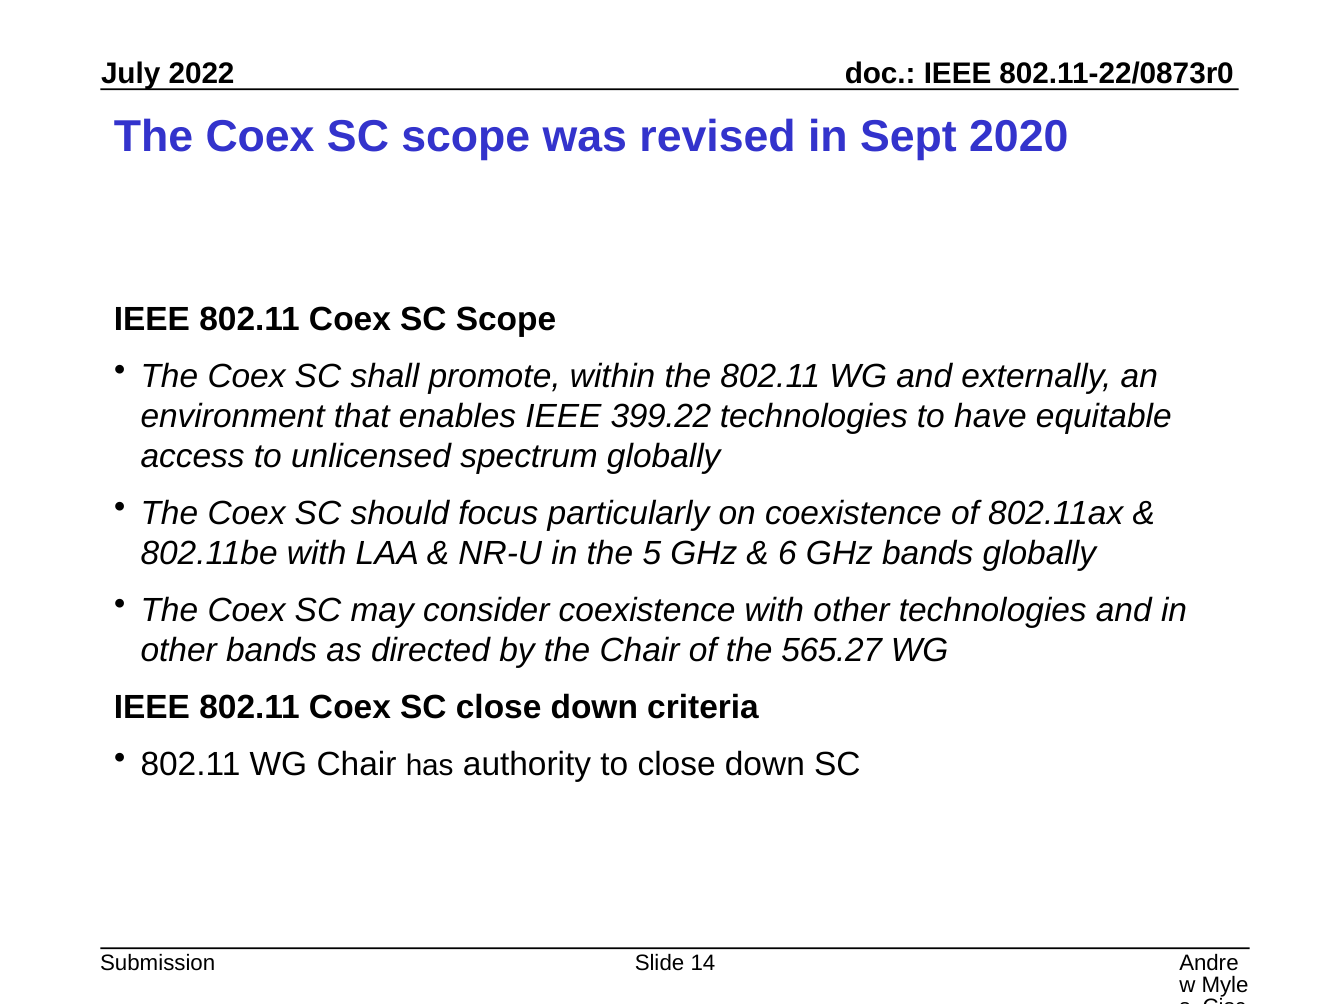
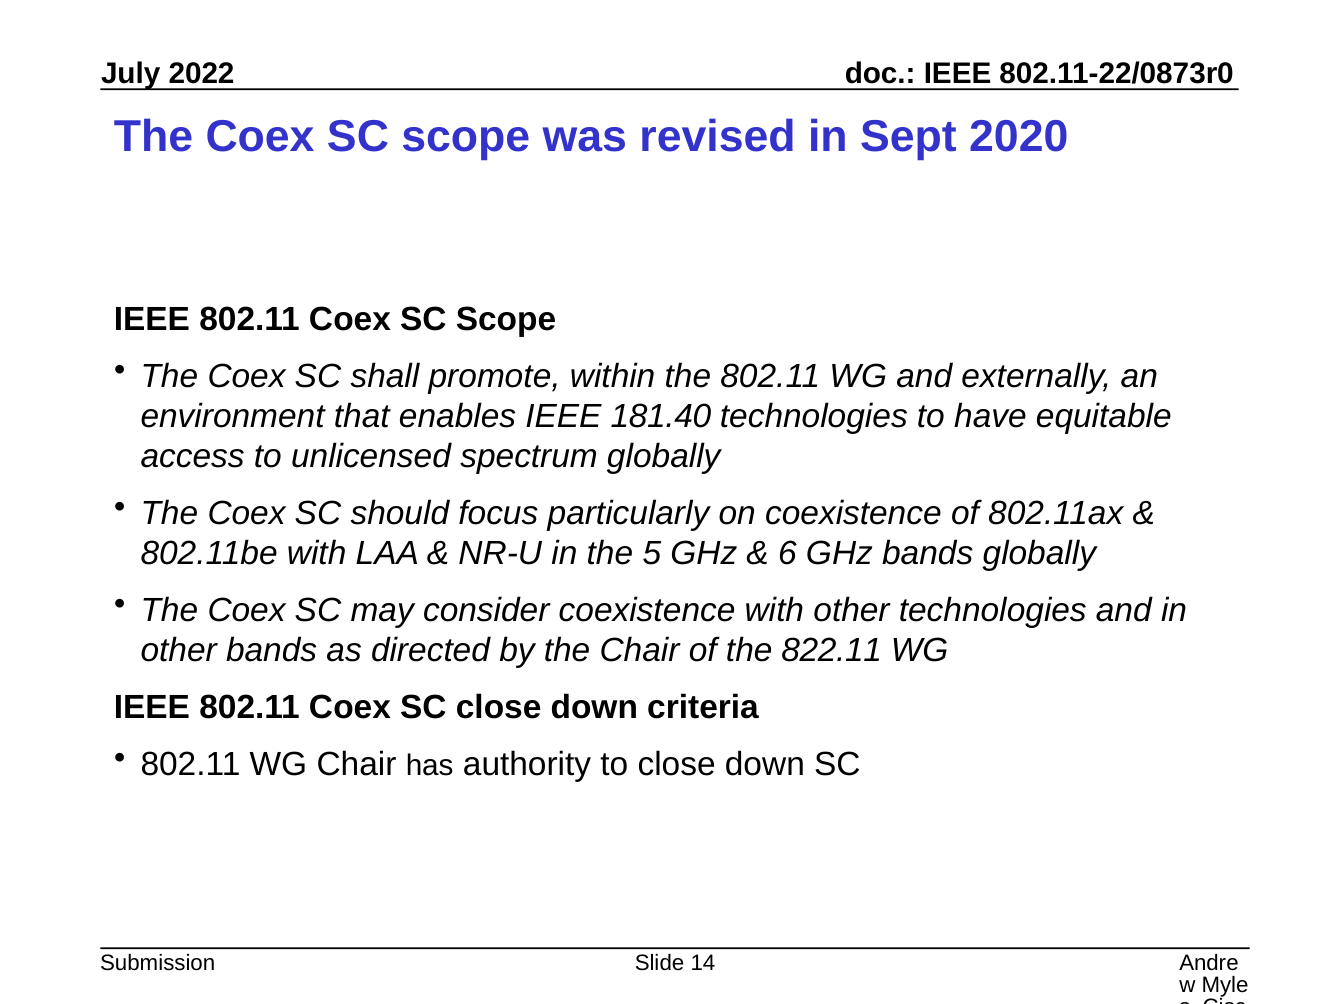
399.22: 399.22 -> 181.40
565.27: 565.27 -> 822.11
